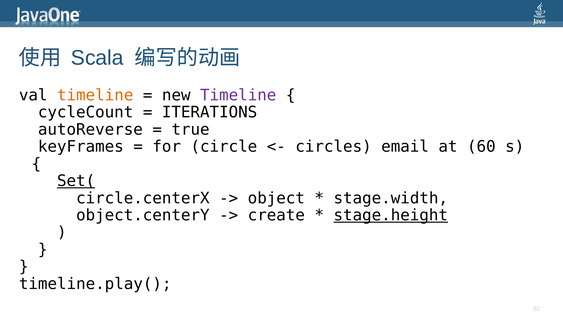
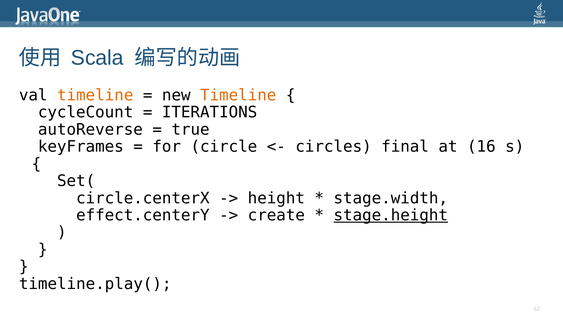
Timeline at (238, 95) colour: purple -> orange
email: email -> final
60: 60 -> 16
Set( underline: present -> none
object: object -> height
object.centerY: object.centerY -> effect.centerY
